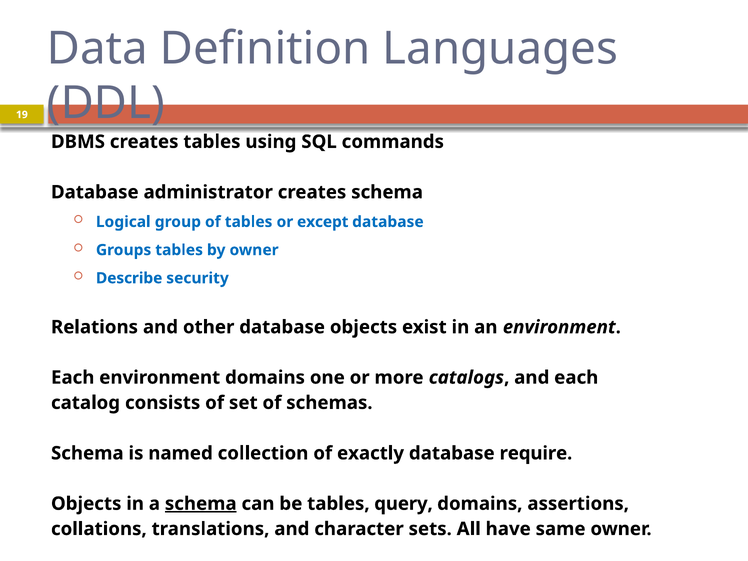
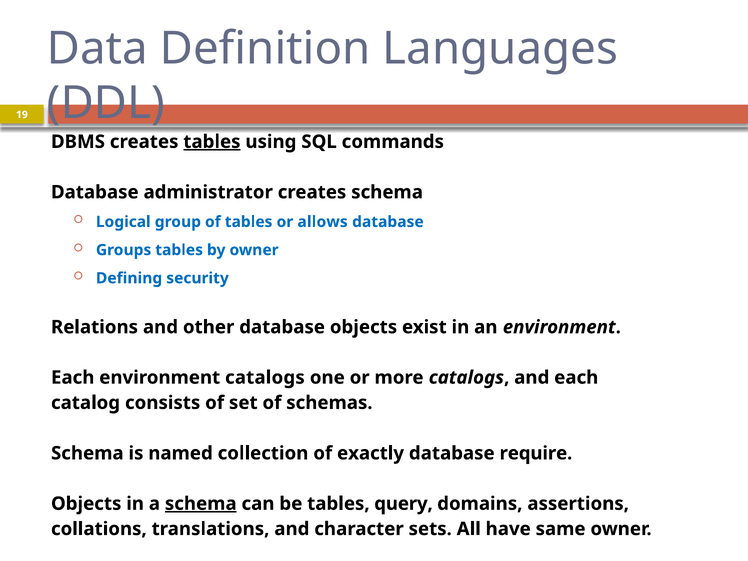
tables at (212, 142) underline: none -> present
except: except -> allows
Describe: Describe -> Defining
environment domains: domains -> catalogs
